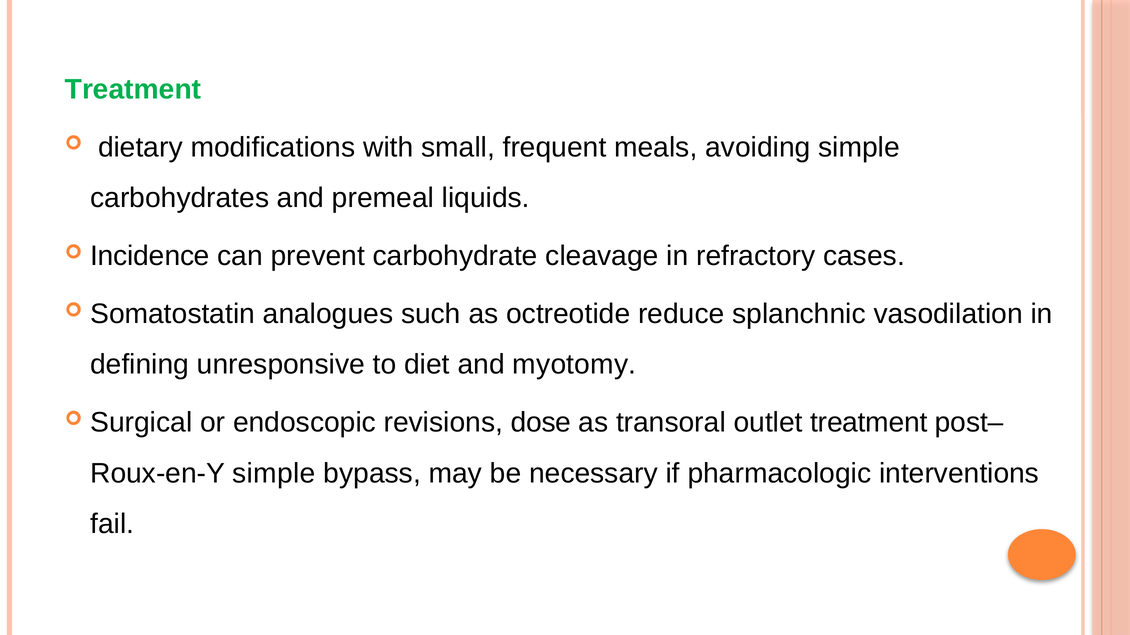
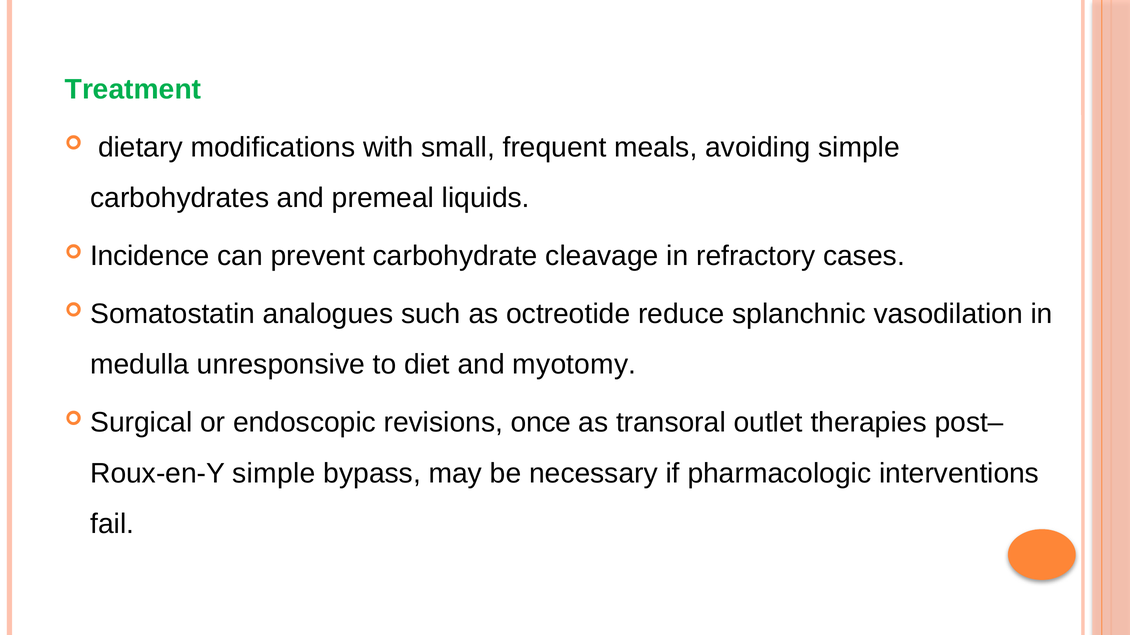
defining: defining -> medulla
dose: dose -> once
outlet treatment: treatment -> therapies
